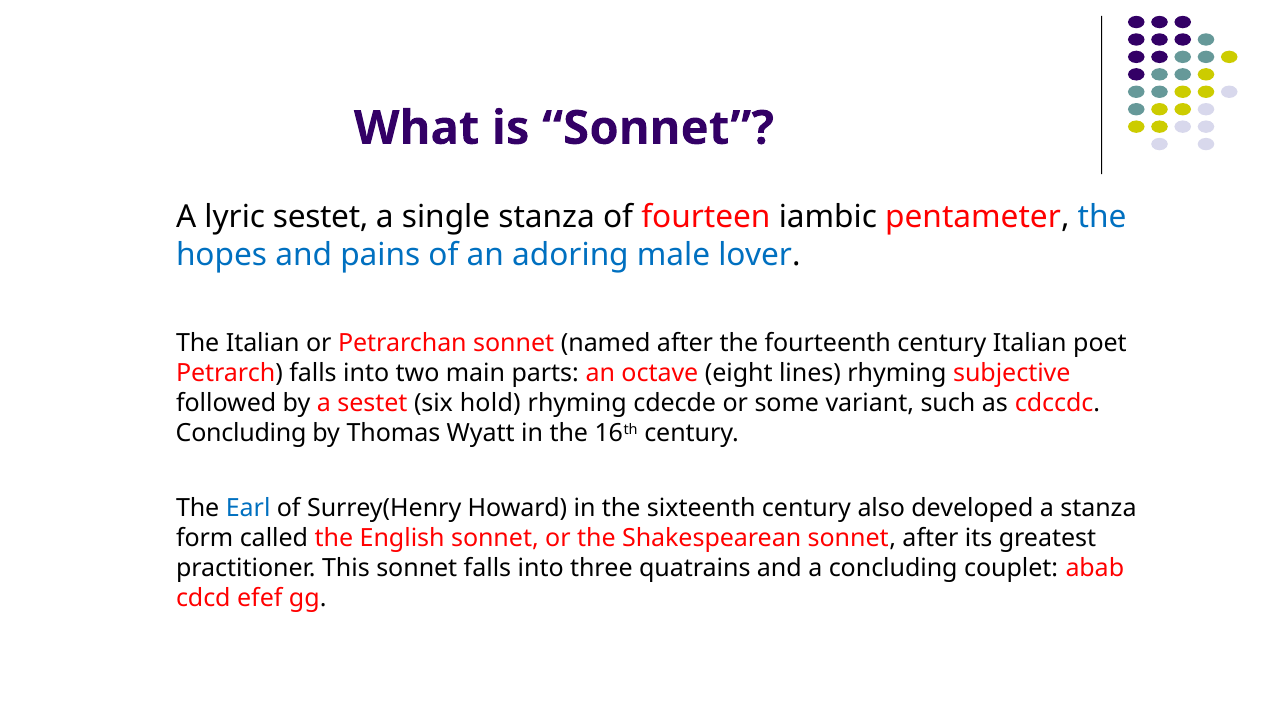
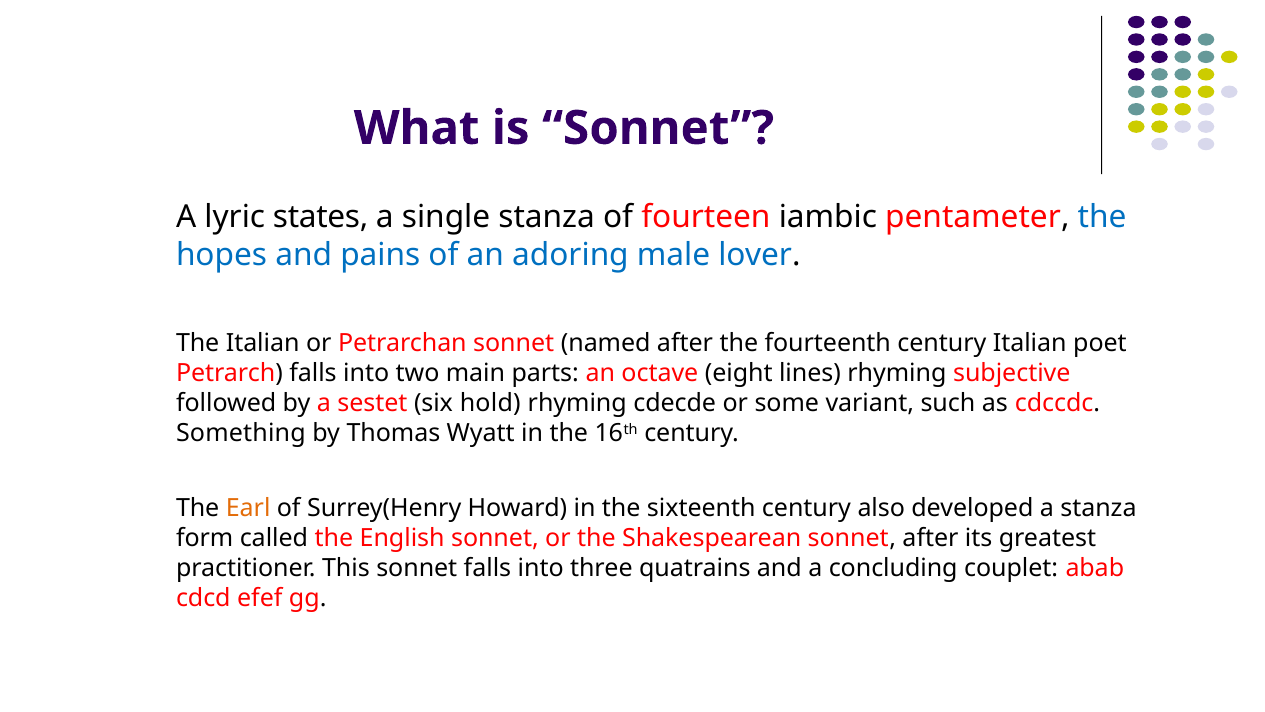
lyric sestet: sestet -> states
Concluding at (241, 433): Concluding -> Something
Earl colour: blue -> orange
